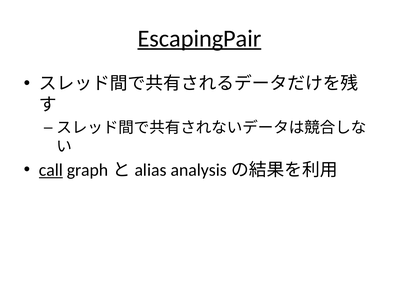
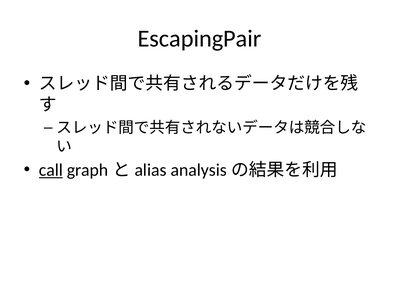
EscapingPair underline: present -> none
